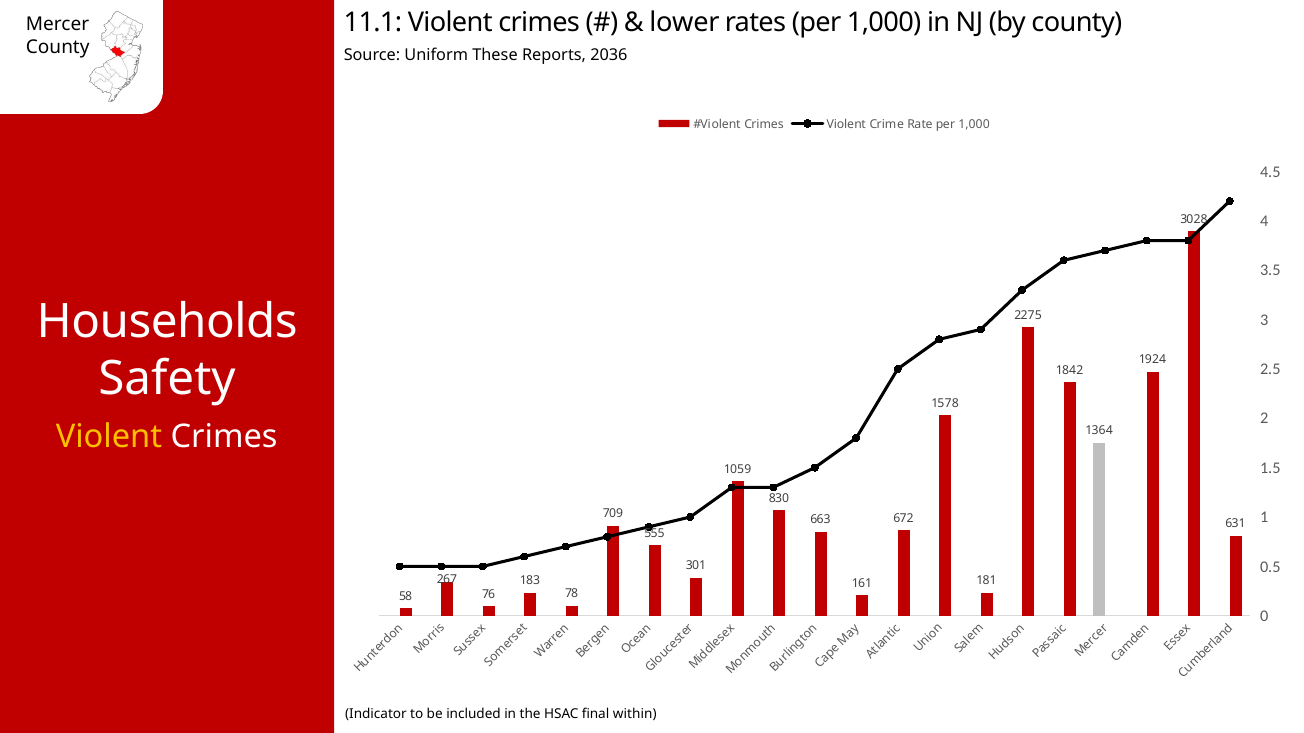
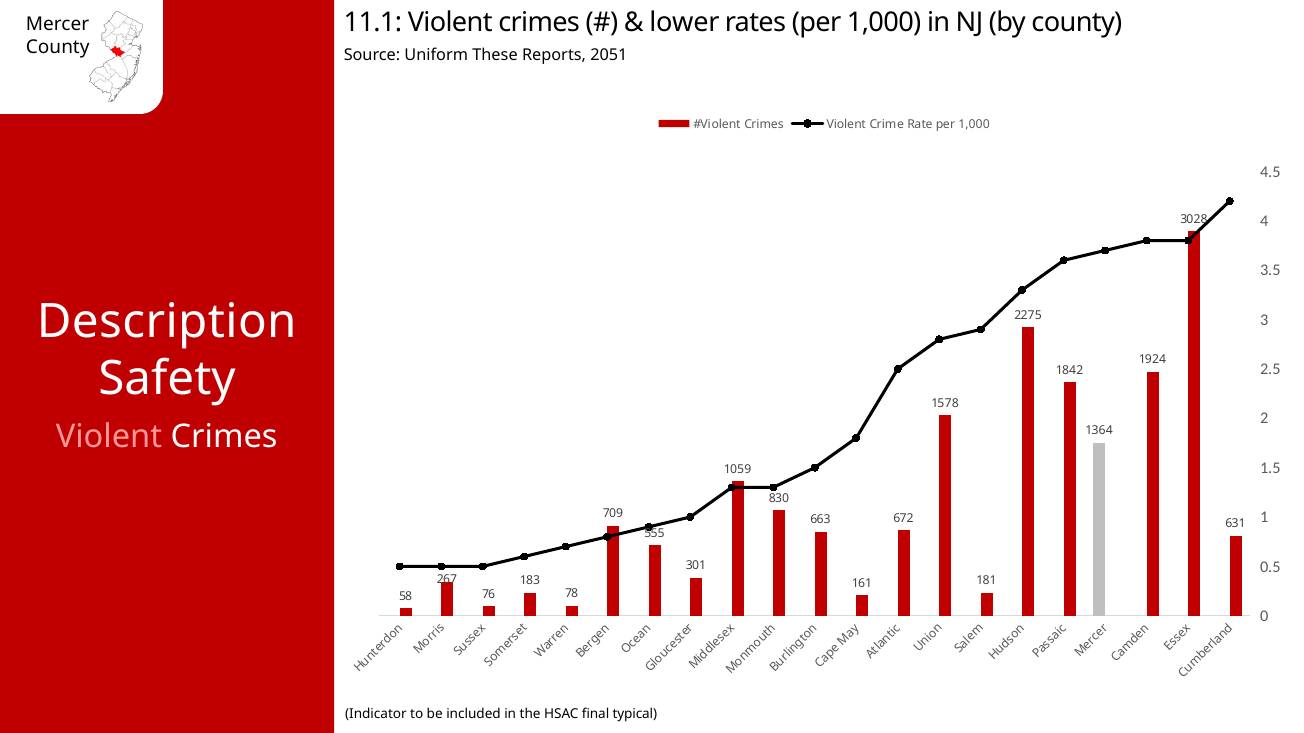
2036: 2036 -> 2051
Households: Households -> Description
Violent at (109, 437) colour: yellow -> pink
within: within -> typical
